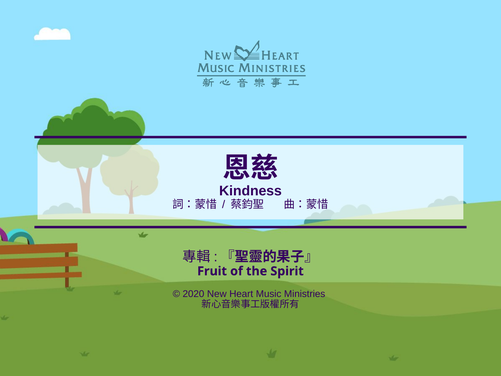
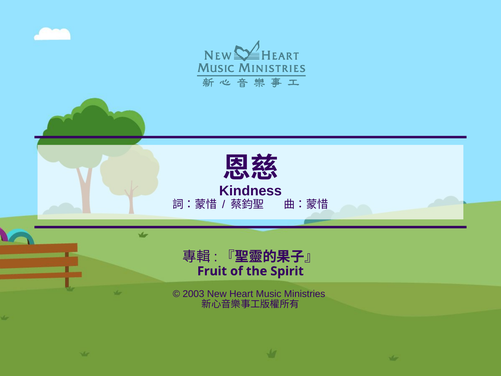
2020: 2020 -> 2003
